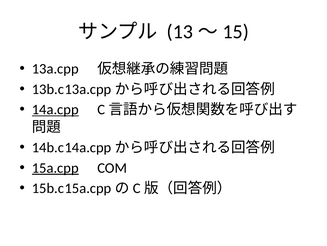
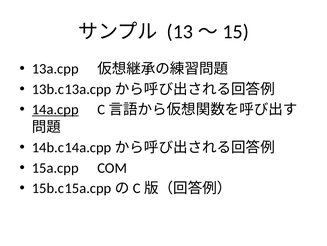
15a.cpp underline: present -> none
